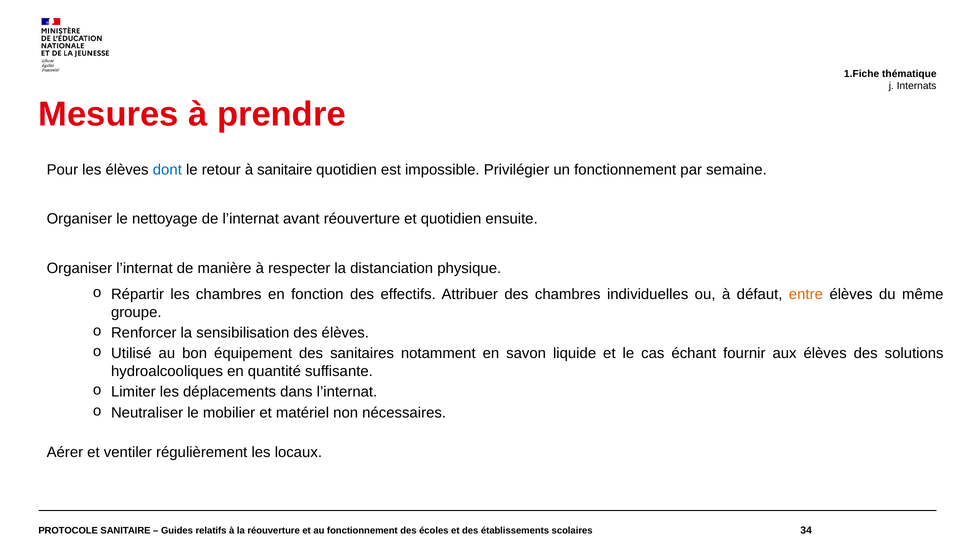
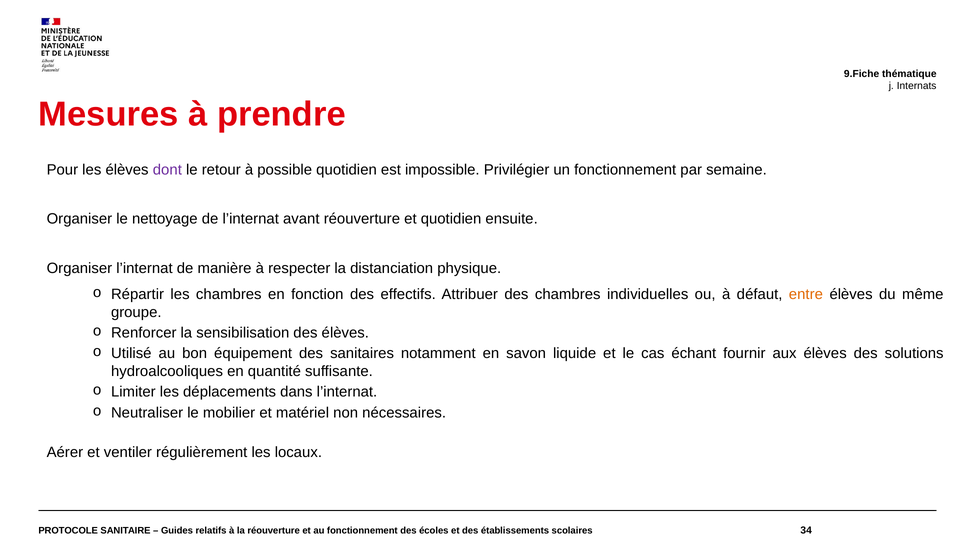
1.Fiche: 1.Fiche -> 9.Fiche
dont colour: blue -> purple
à sanitaire: sanitaire -> possible
